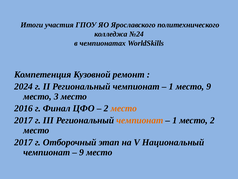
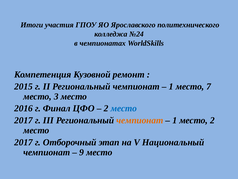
2024: 2024 -> 2015
место 9: 9 -> 7
место at (124, 108) colour: orange -> blue
